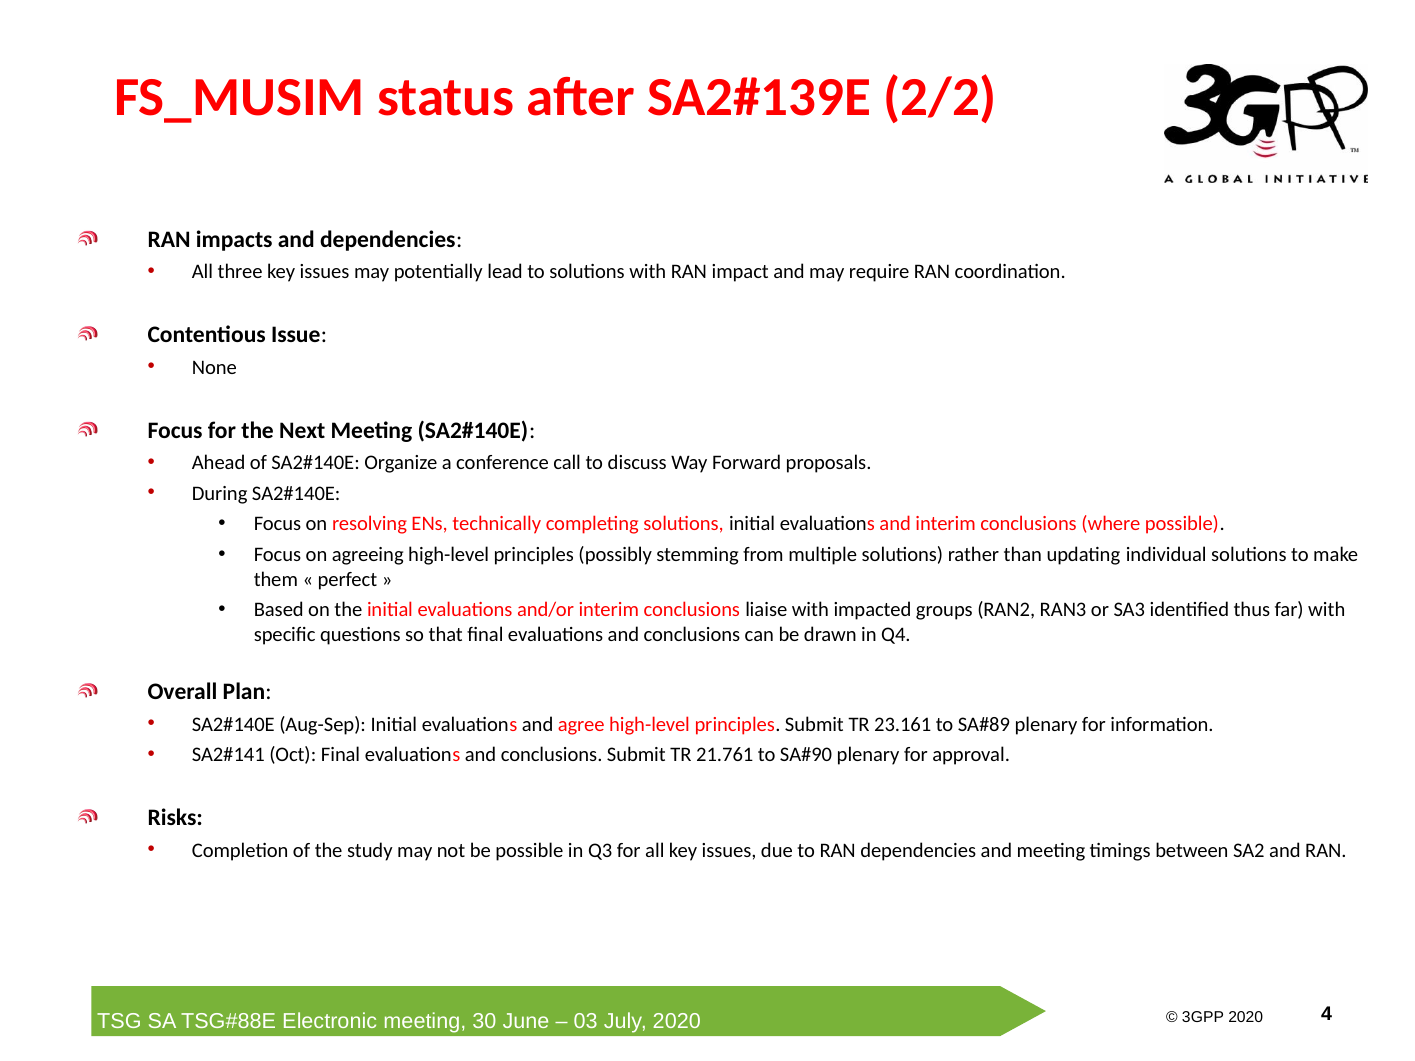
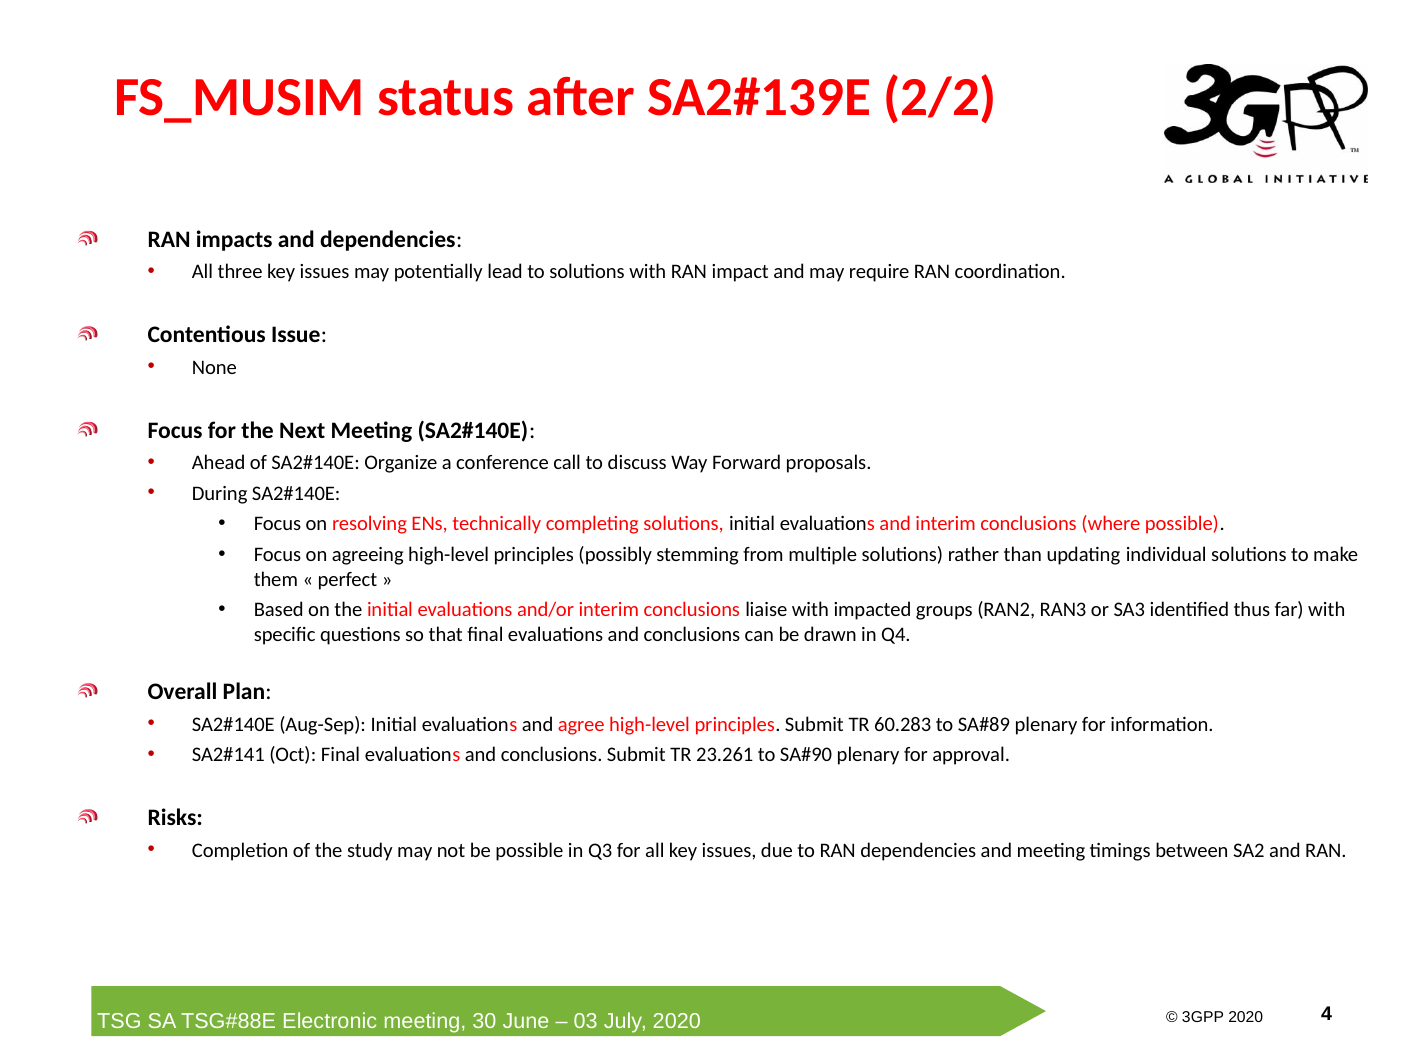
23.161: 23.161 -> 60.283
21.761: 21.761 -> 23.261
